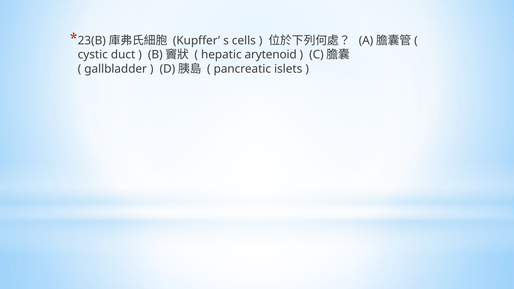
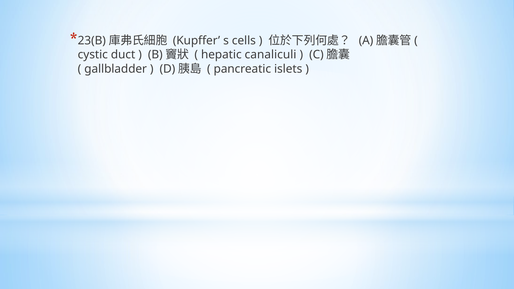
arytenoid: arytenoid -> canaliculi
